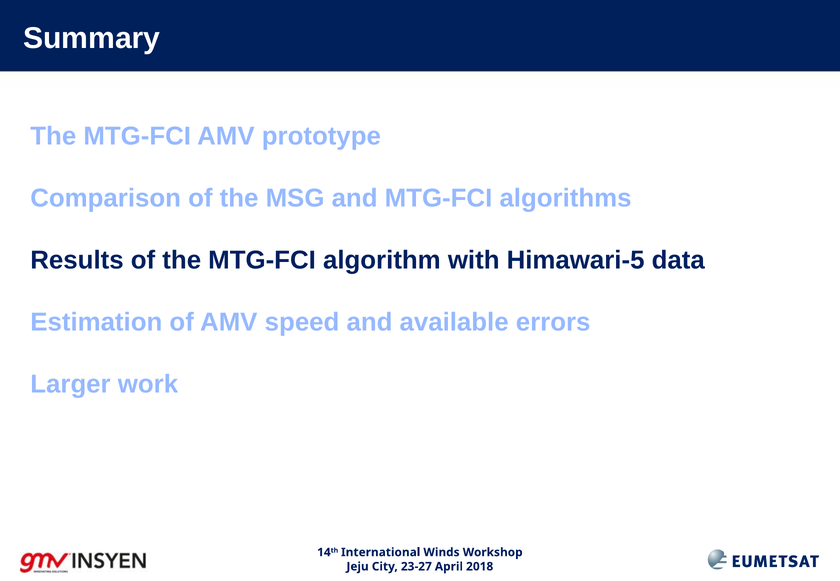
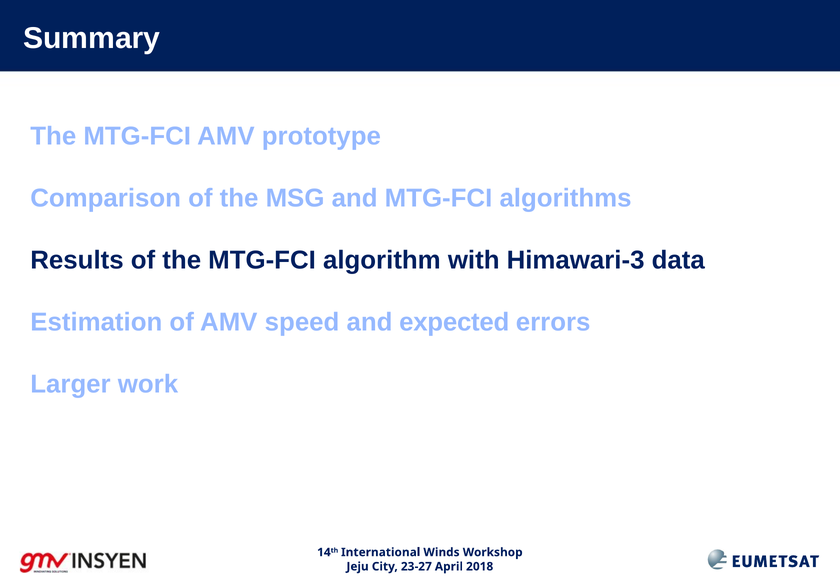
Himawari-5: Himawari-5 -> Himawari-3
available: available -> expected
